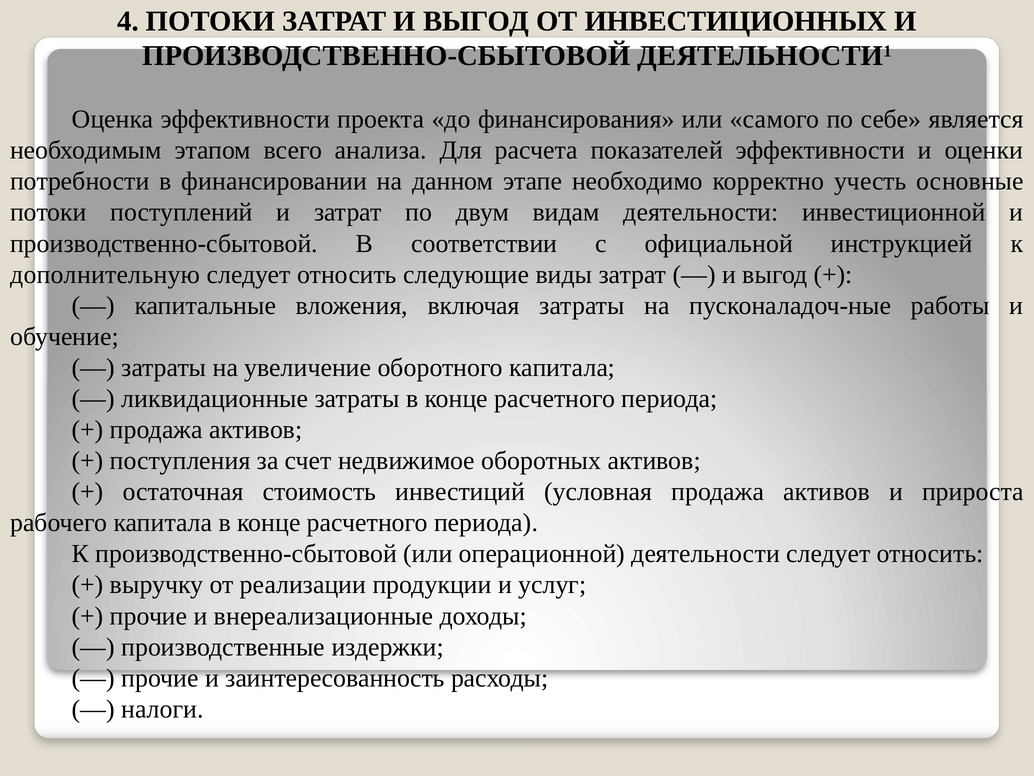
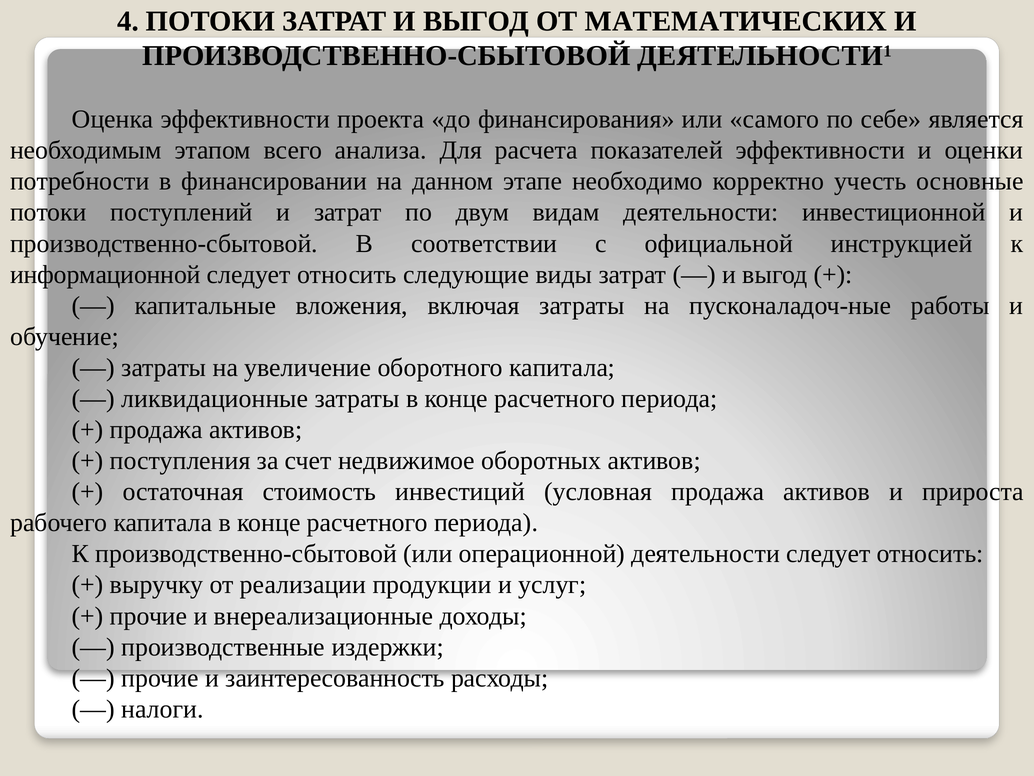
ИНВЕСТИЦИОННЫХ: ИНВЕСТИЦИОННЫХ -> МАТЕМАТИЧЕСКИХ
дополнительную: дополнительную -> информационной
